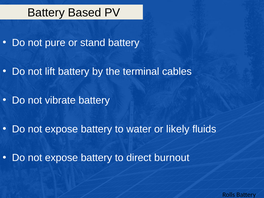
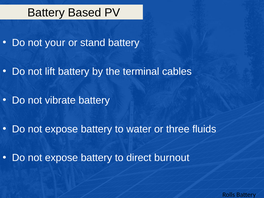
pure: pure -> your
likely: likely -> three
